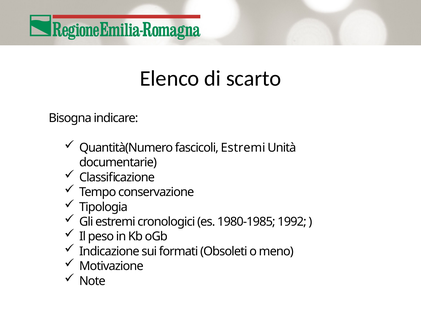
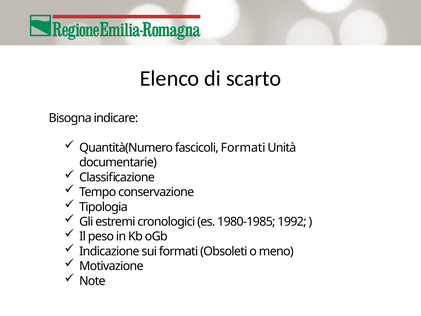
fascicoli Estremi: Estremi -> Formati
